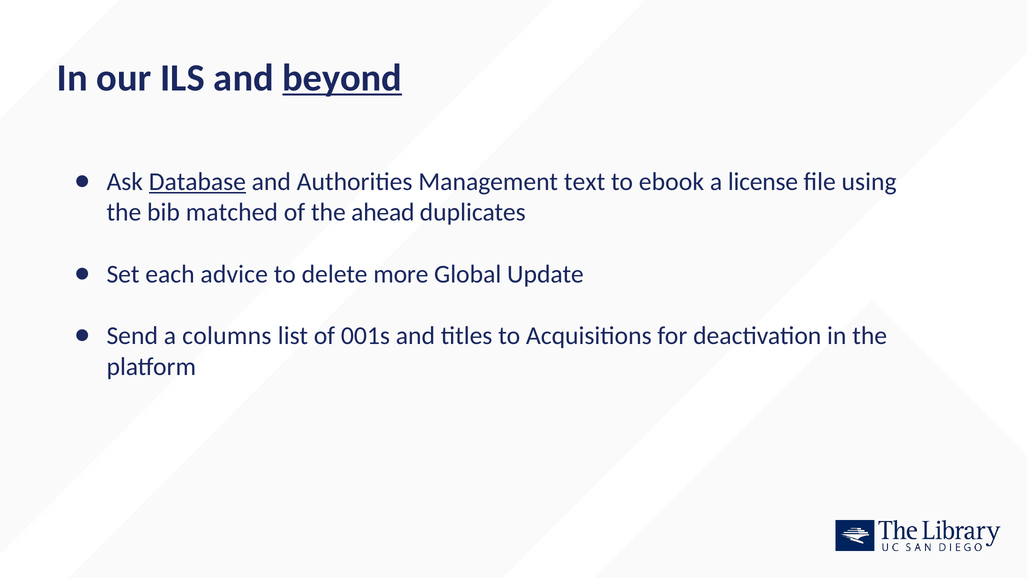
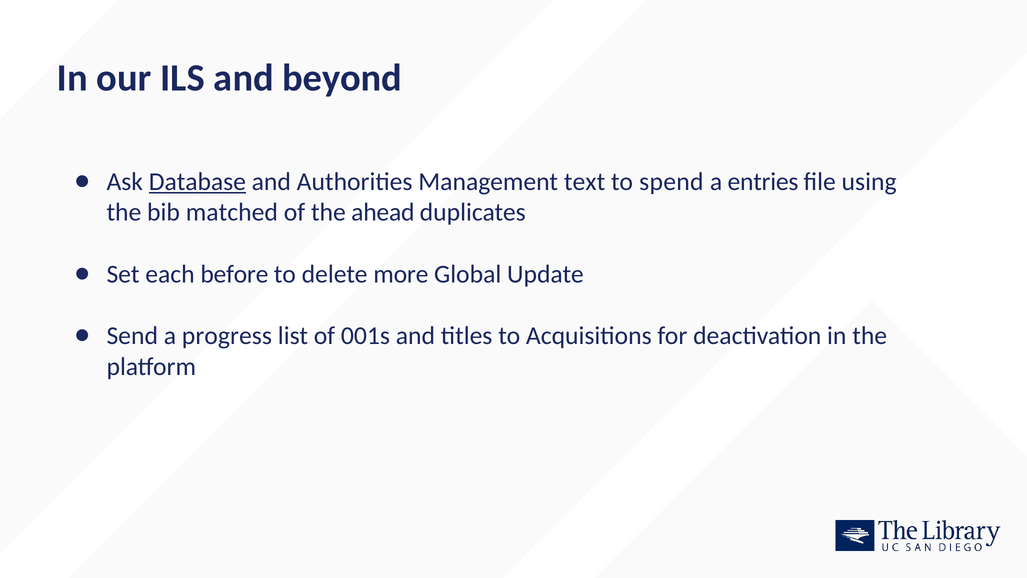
beyond underline: present -> none
ebook: ebook -> spend
license: license -> entries
advice: advice -> before
columns: columns -> progress
